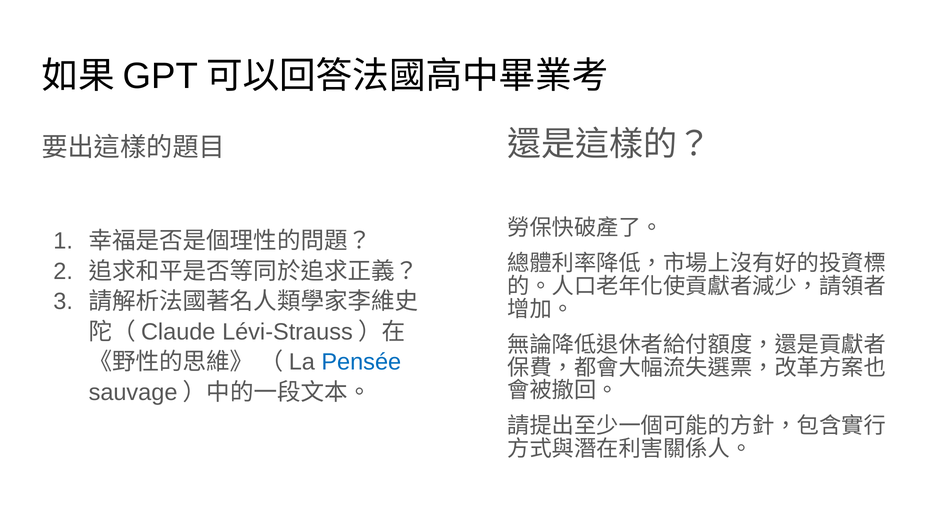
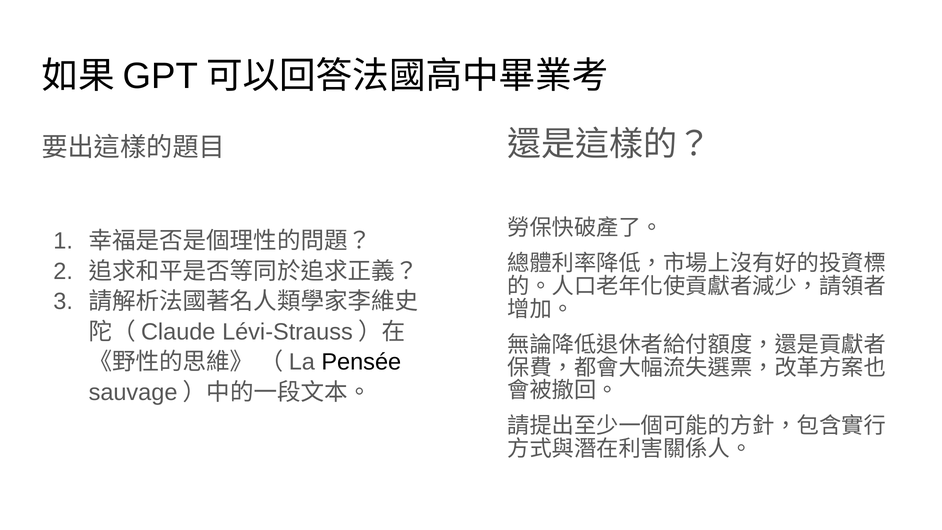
Pensée colour: blue -> black
